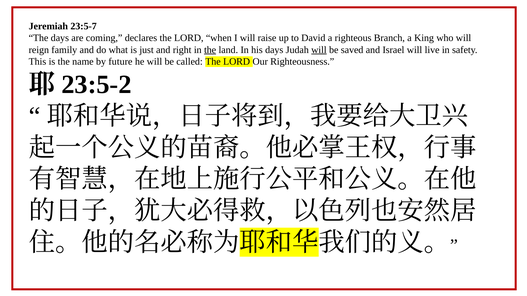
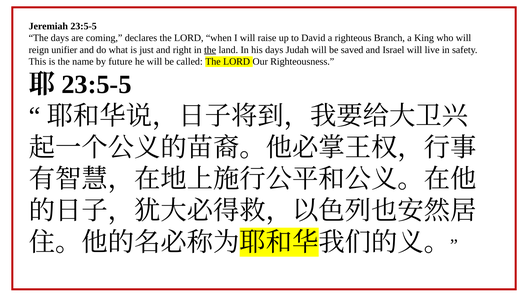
Jeremiah 23:5-7: 23:5-7 -> 23:5-5
family: family -> unifier
will at (319, 50) underline: present -> none
23:5-2 at (96, 85): 23:5-2 -> 23:5-5
